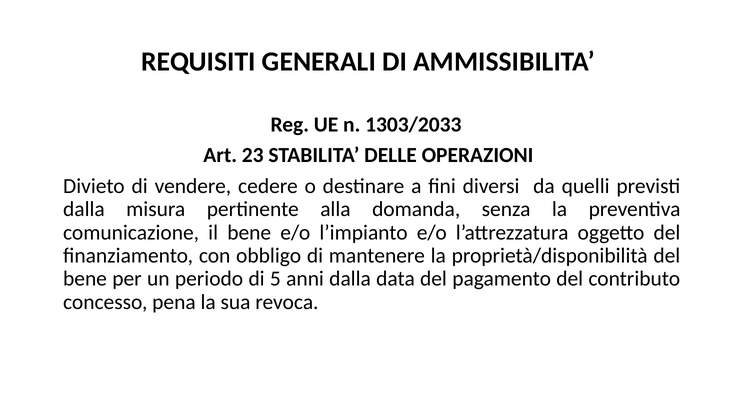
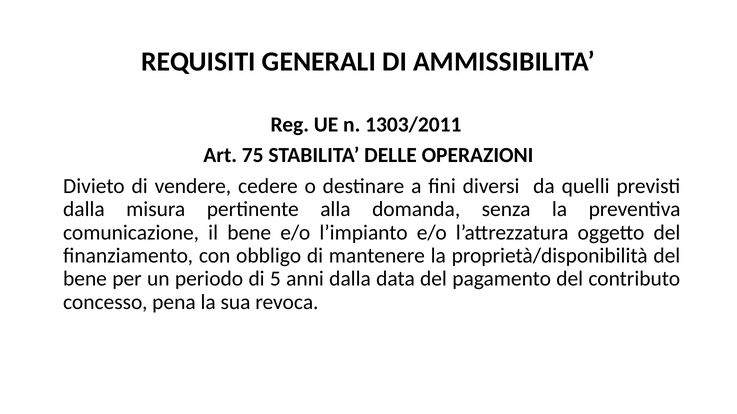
1303/2033: 1303/2033 -> 1303/2011
23: 23 -> 75
